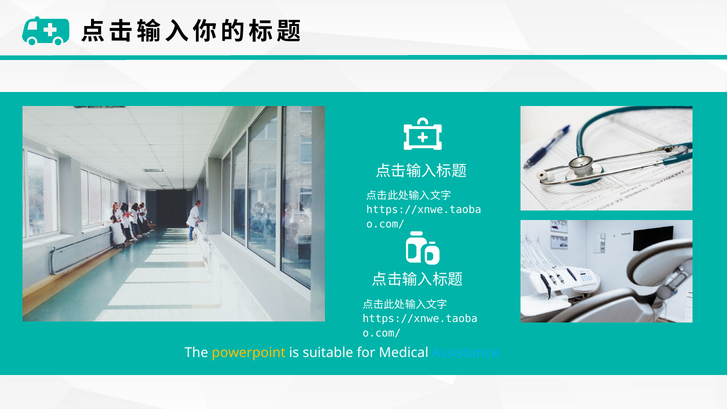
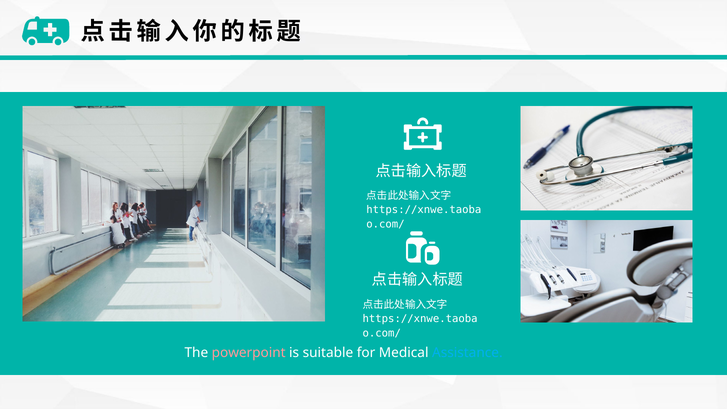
powerpoint colour: yellow -> pink
